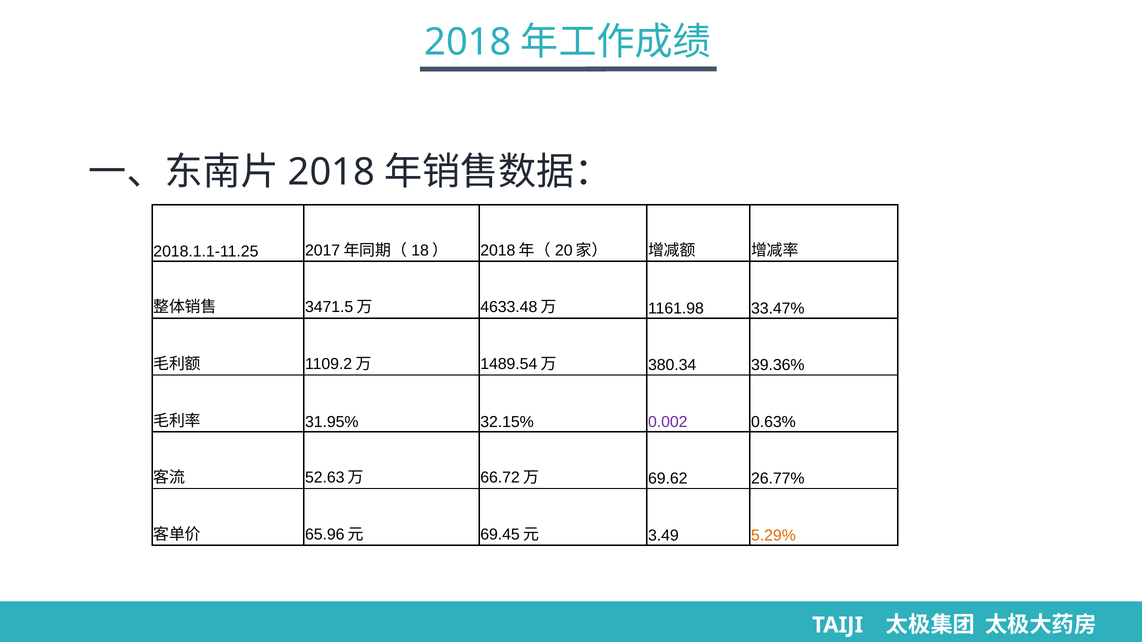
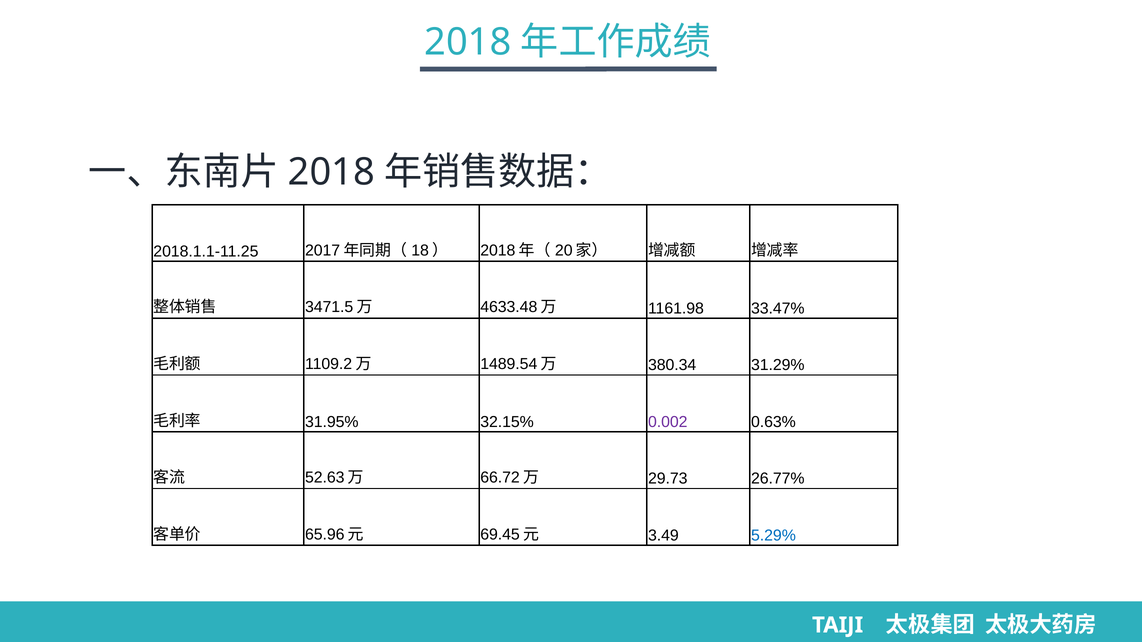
39.36%: 39.36% -> 31.29%
69.62: 69.62 -> 29.73
5.29% colour: orange -> blue
